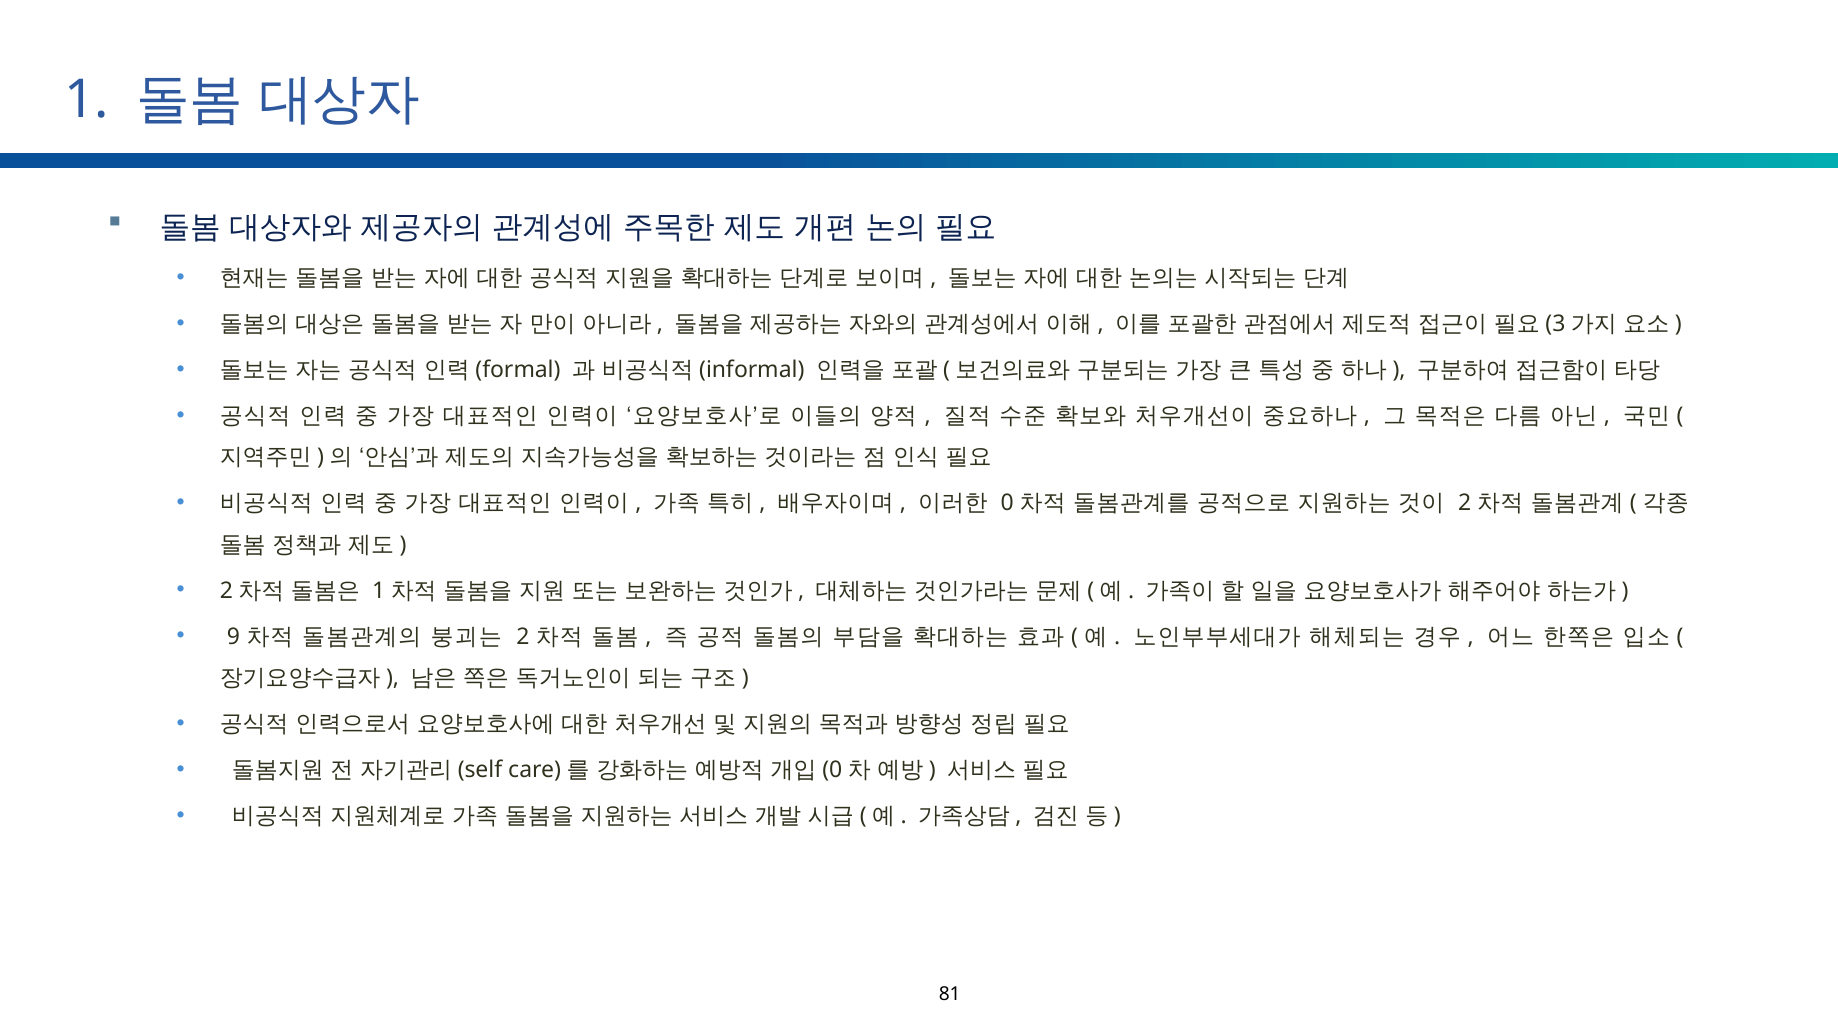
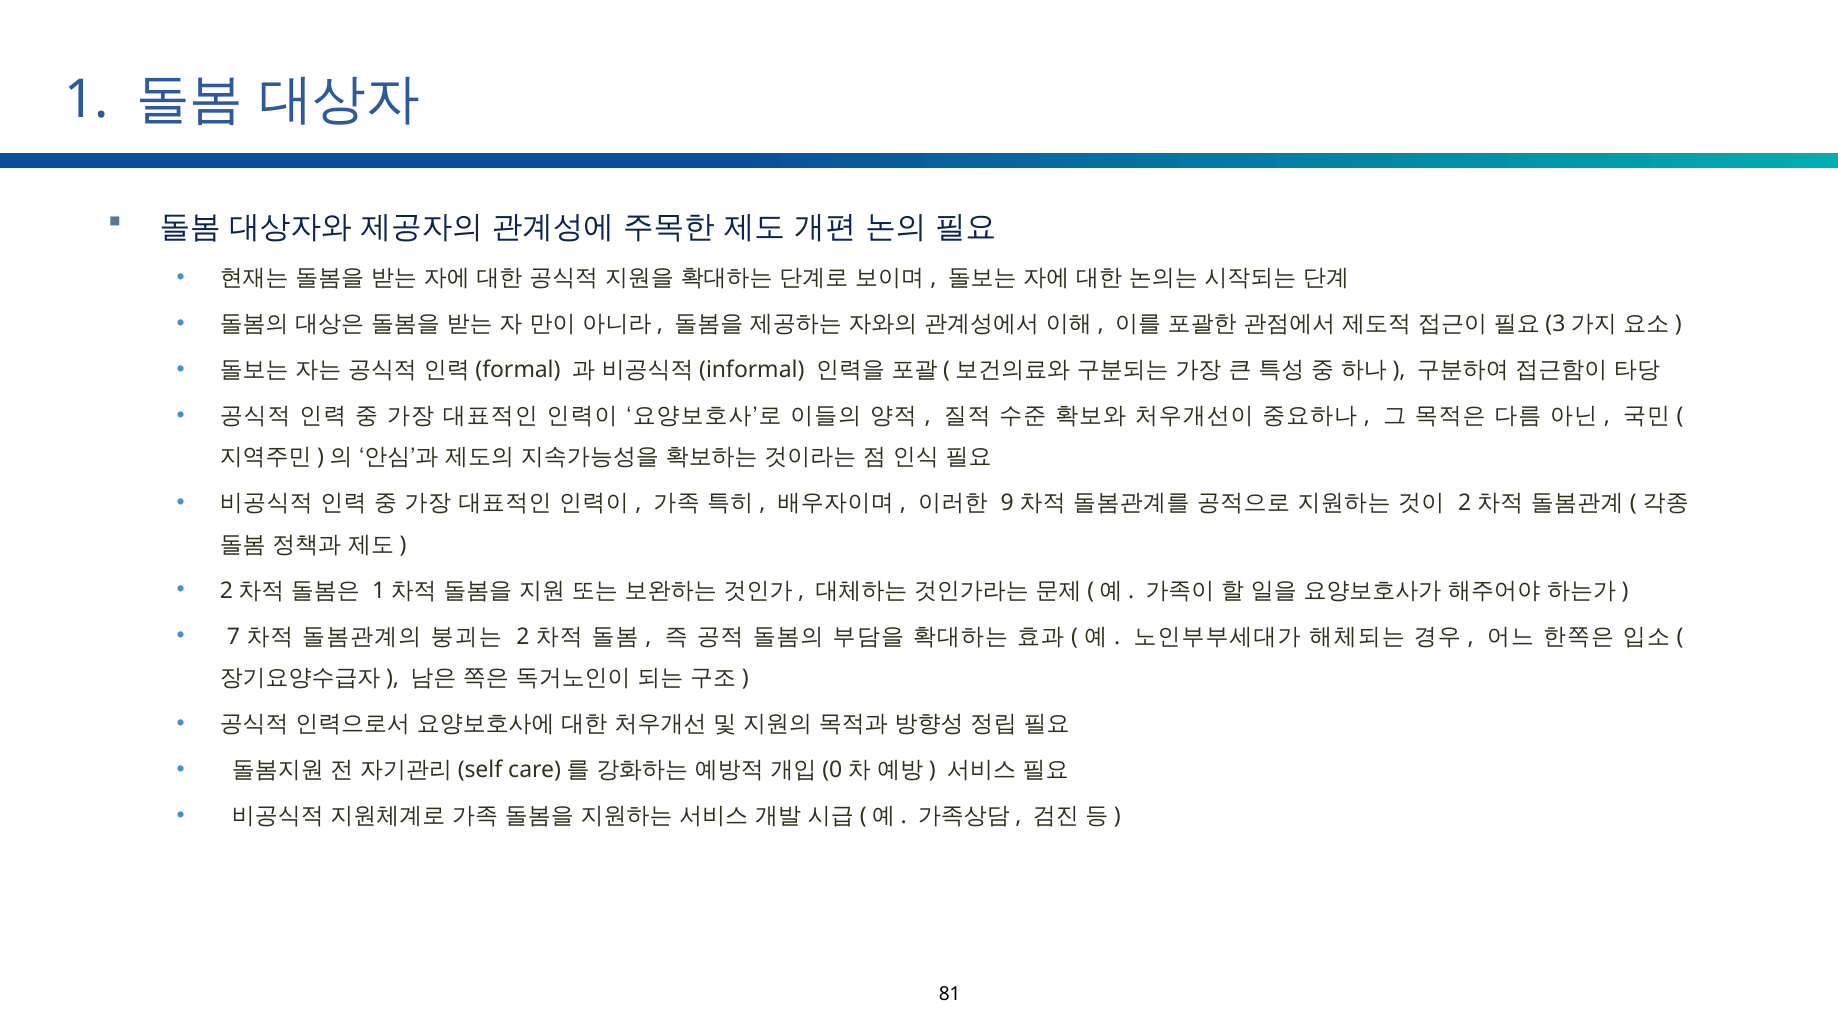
0: 0 -> 9
9: 9 -> 7
